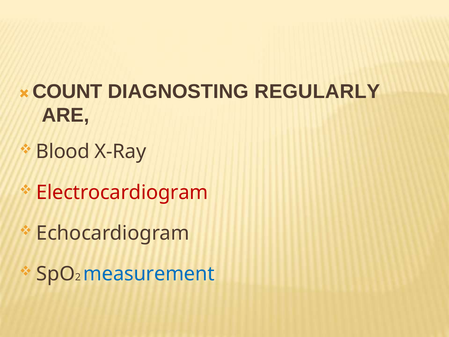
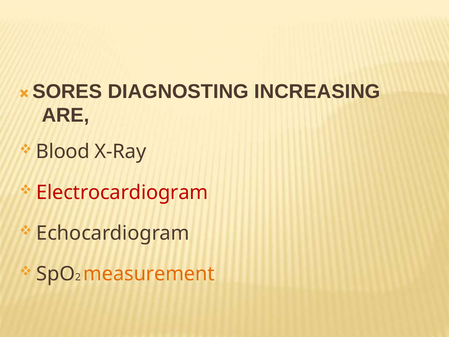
COUNT: COUNT -> SORES
REGULARLY: REGULARLY -> INCREASING
measurement colour: blue -> orange
